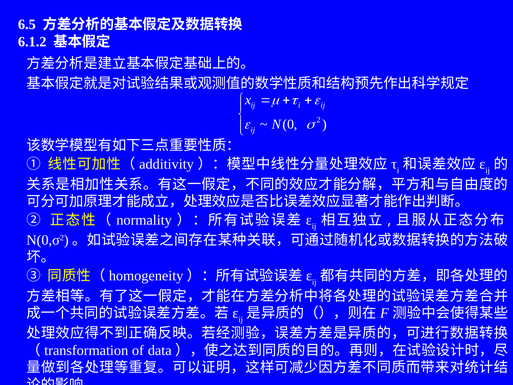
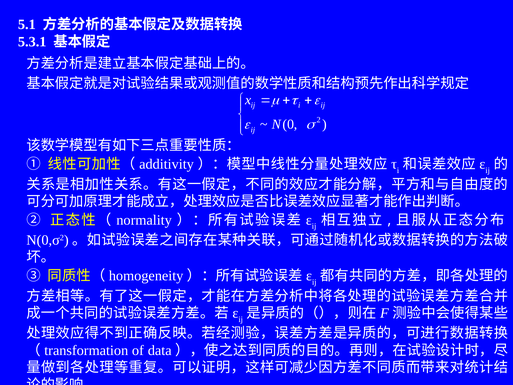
6.5: 6.5 -> 5.1
6.1.2: 6.1.2 -> 5.3.1
